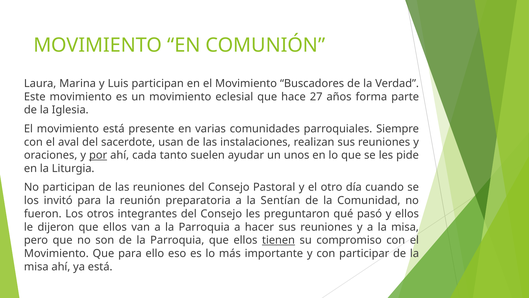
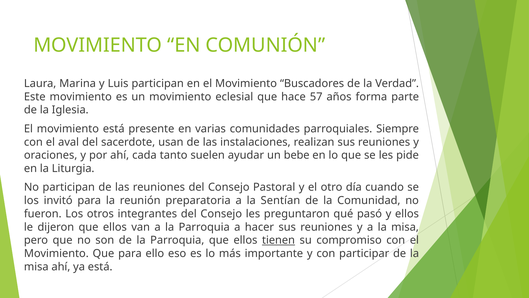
27: 27 -> 57
por underline: present -> none
unos: unos -> bebe
